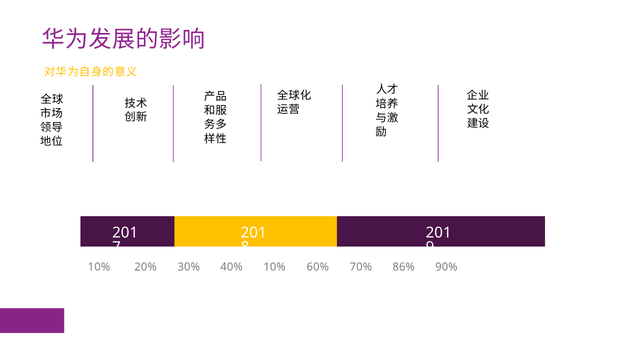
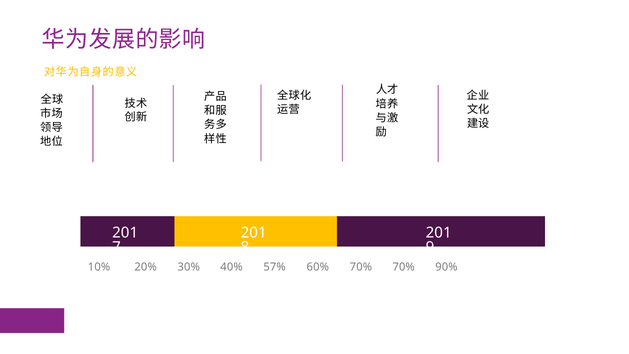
40% 10%: 10% -> 57%
70% 86%: 86% -> 70%
